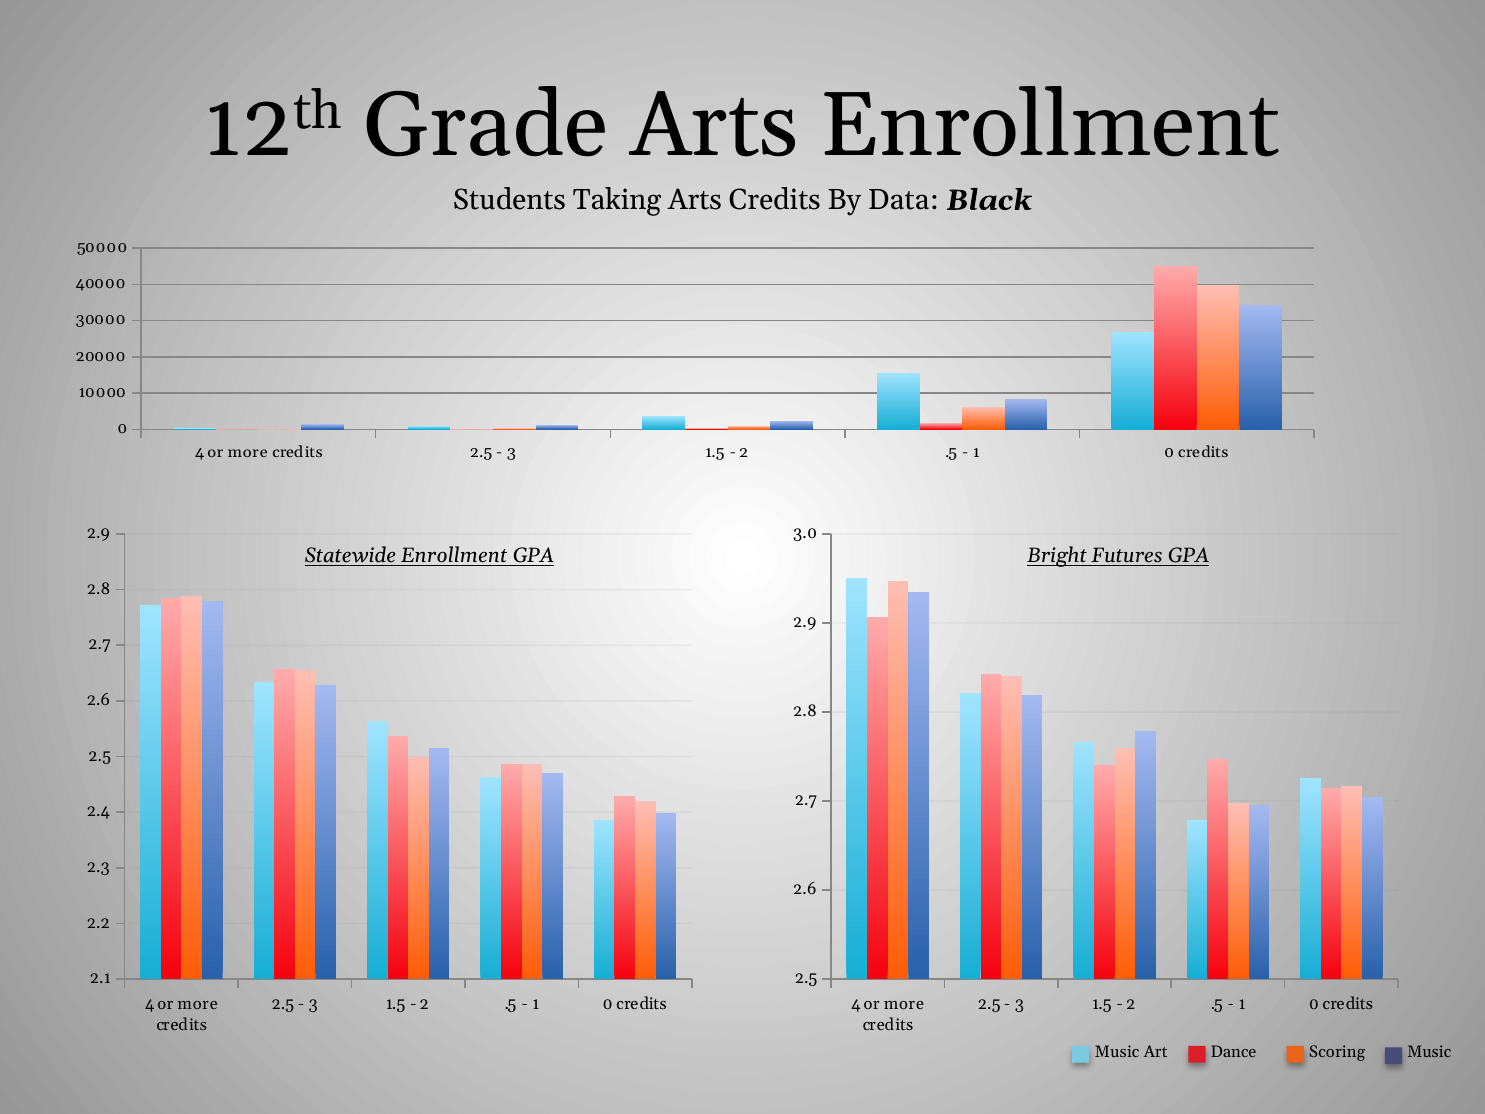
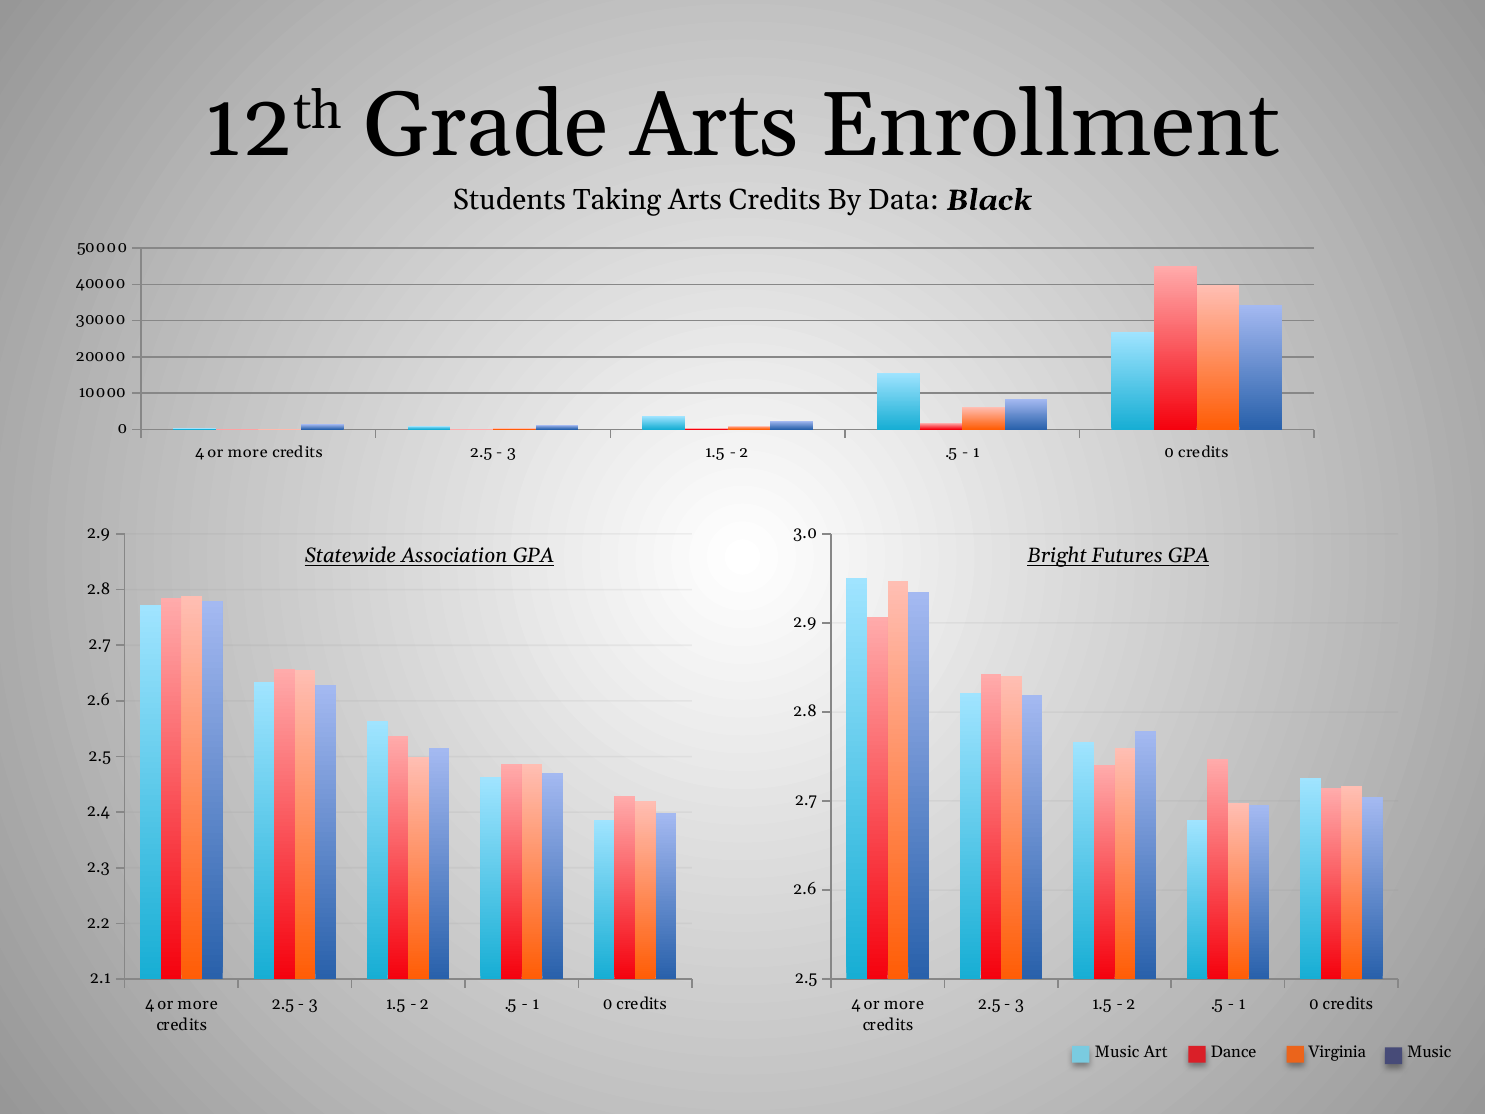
Statewide Enrollment: Enrollment -> Association
Scoring: Scoring -> Virginia
